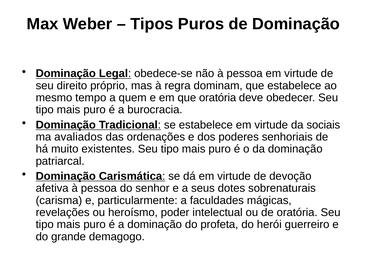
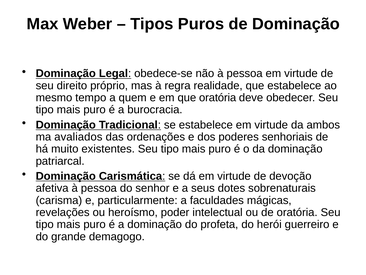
dominam: dominam -> realidade
sociais: sociais -> ambos
